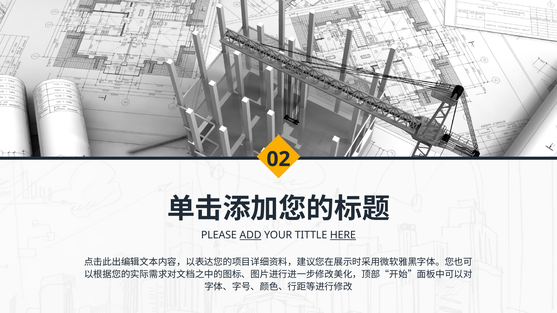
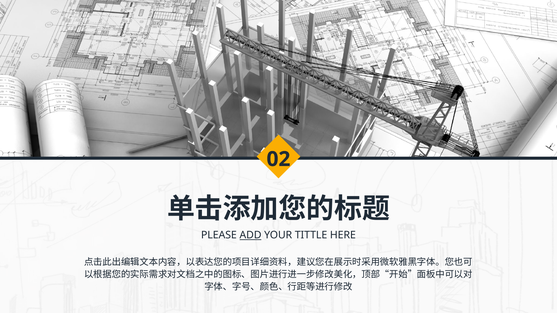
HERE underline: present -> none
